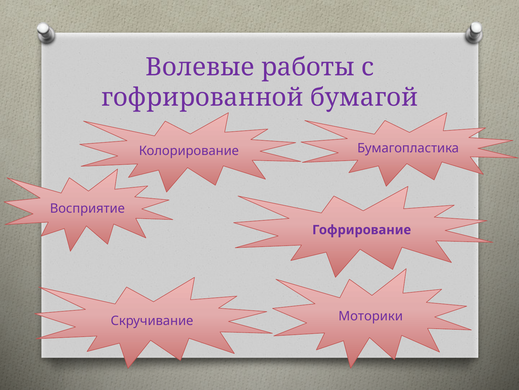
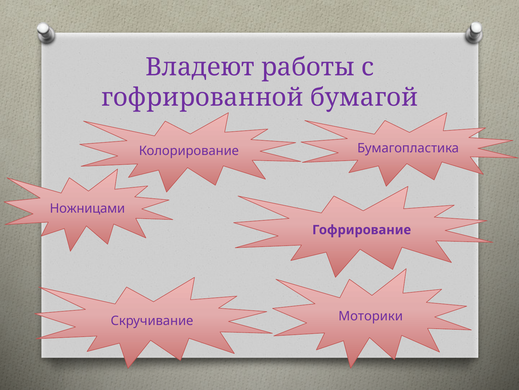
Волевые: Волевые -> Владеют
Восприятие: Восприятие -> Ножницами
